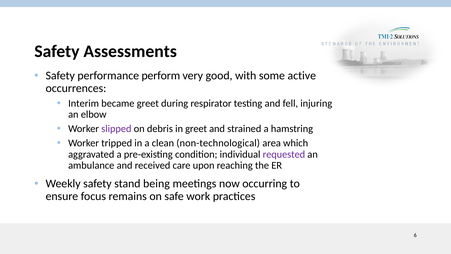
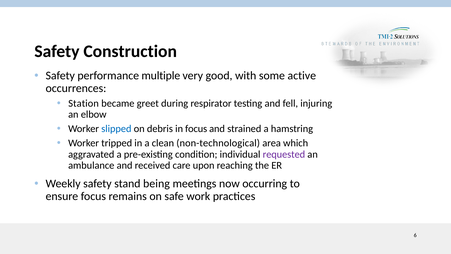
Assessments: Assessments -> Construction
perform: perform -> multiple
Interim: Interim -> Station
slipped colour: purple -> blue
in greet: greet -> focus
